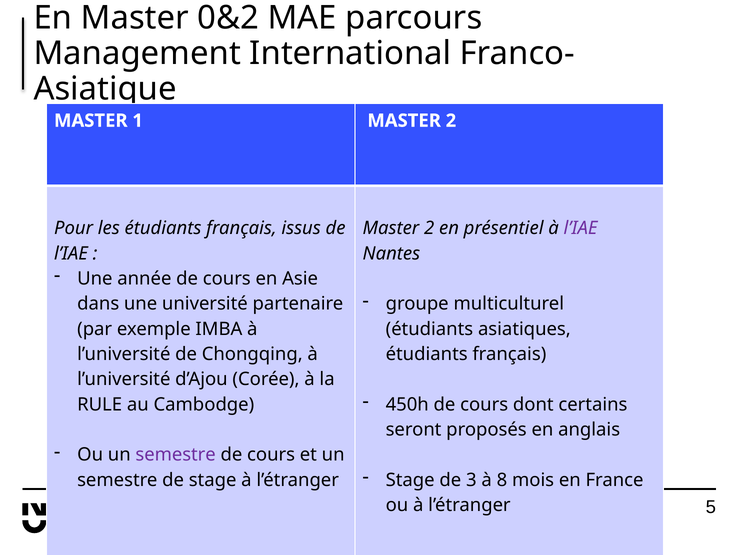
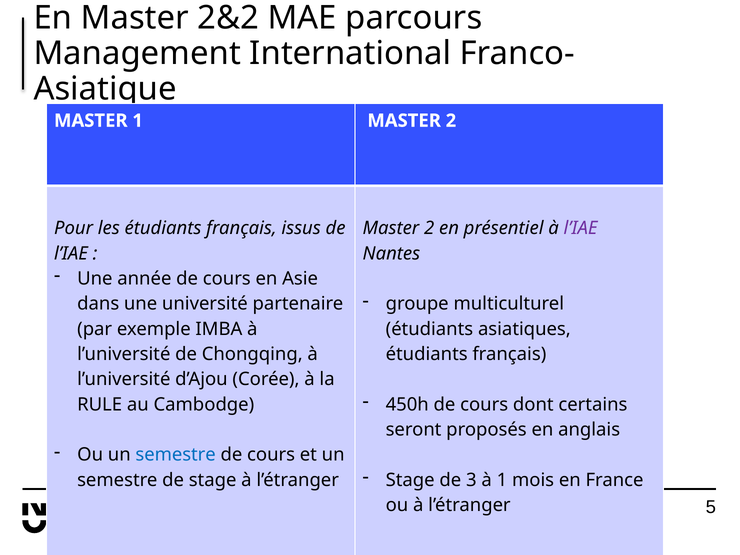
0&2: 0&2 -> 2&2
semestre at (176, 455) colour: purple -> blue
à 8: 8 -> 1
